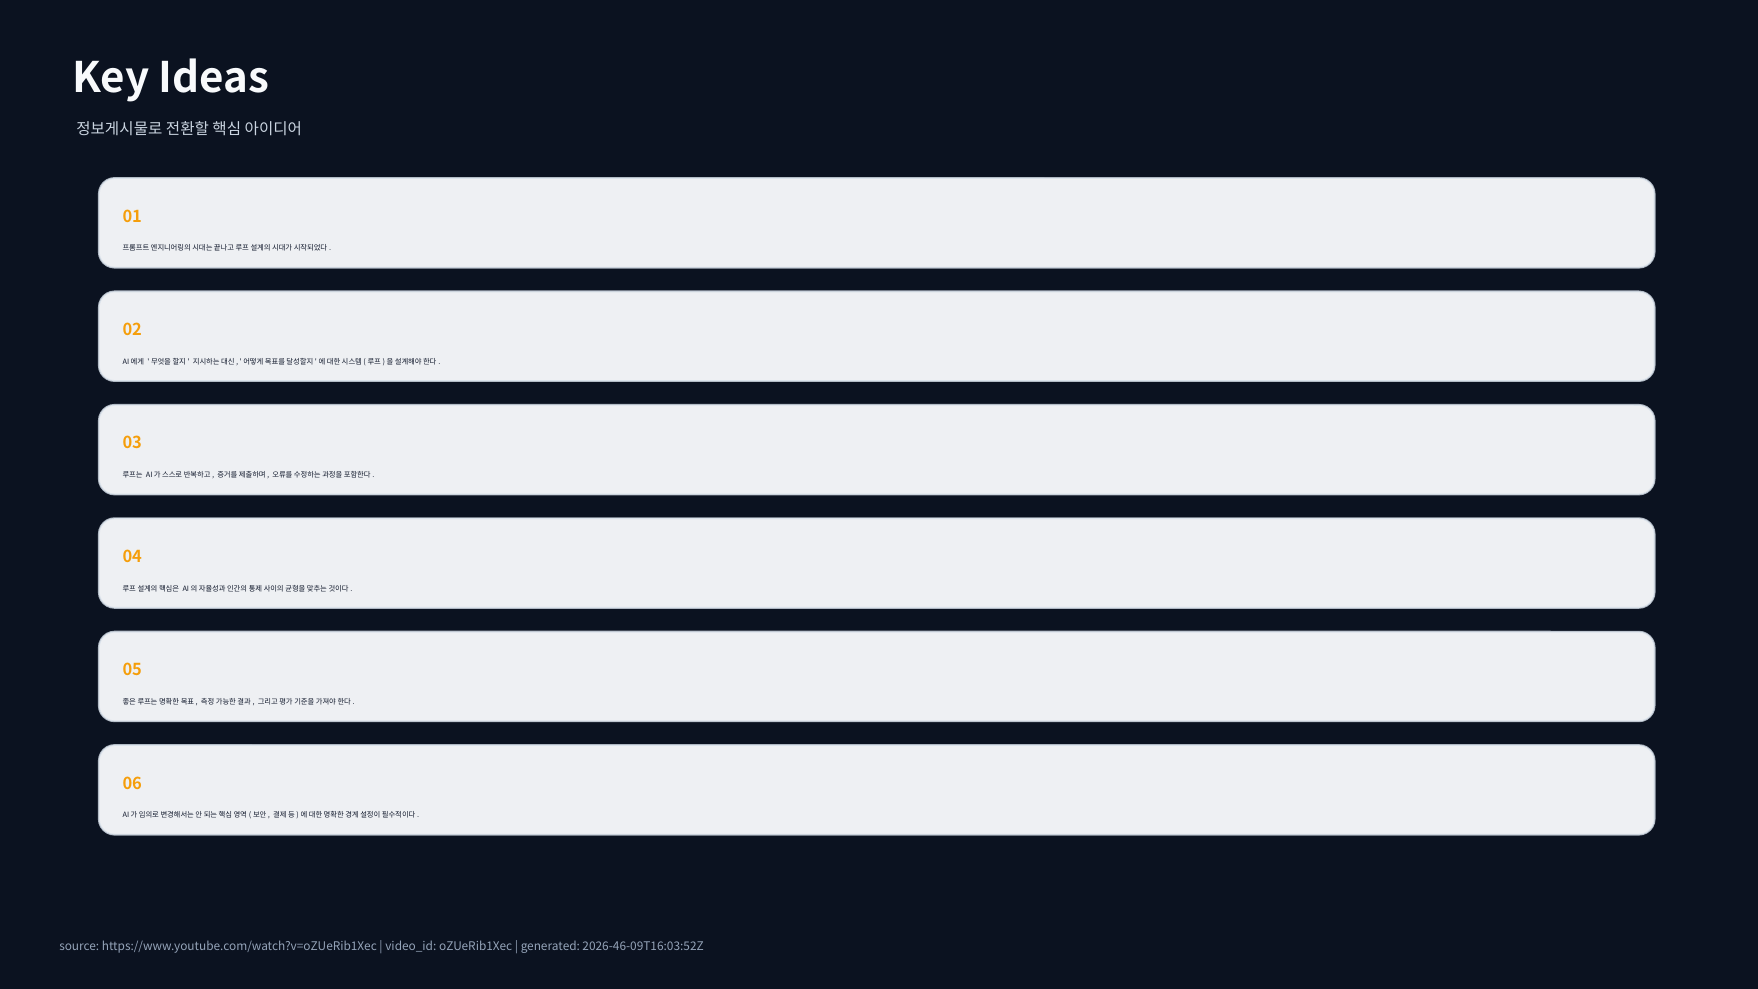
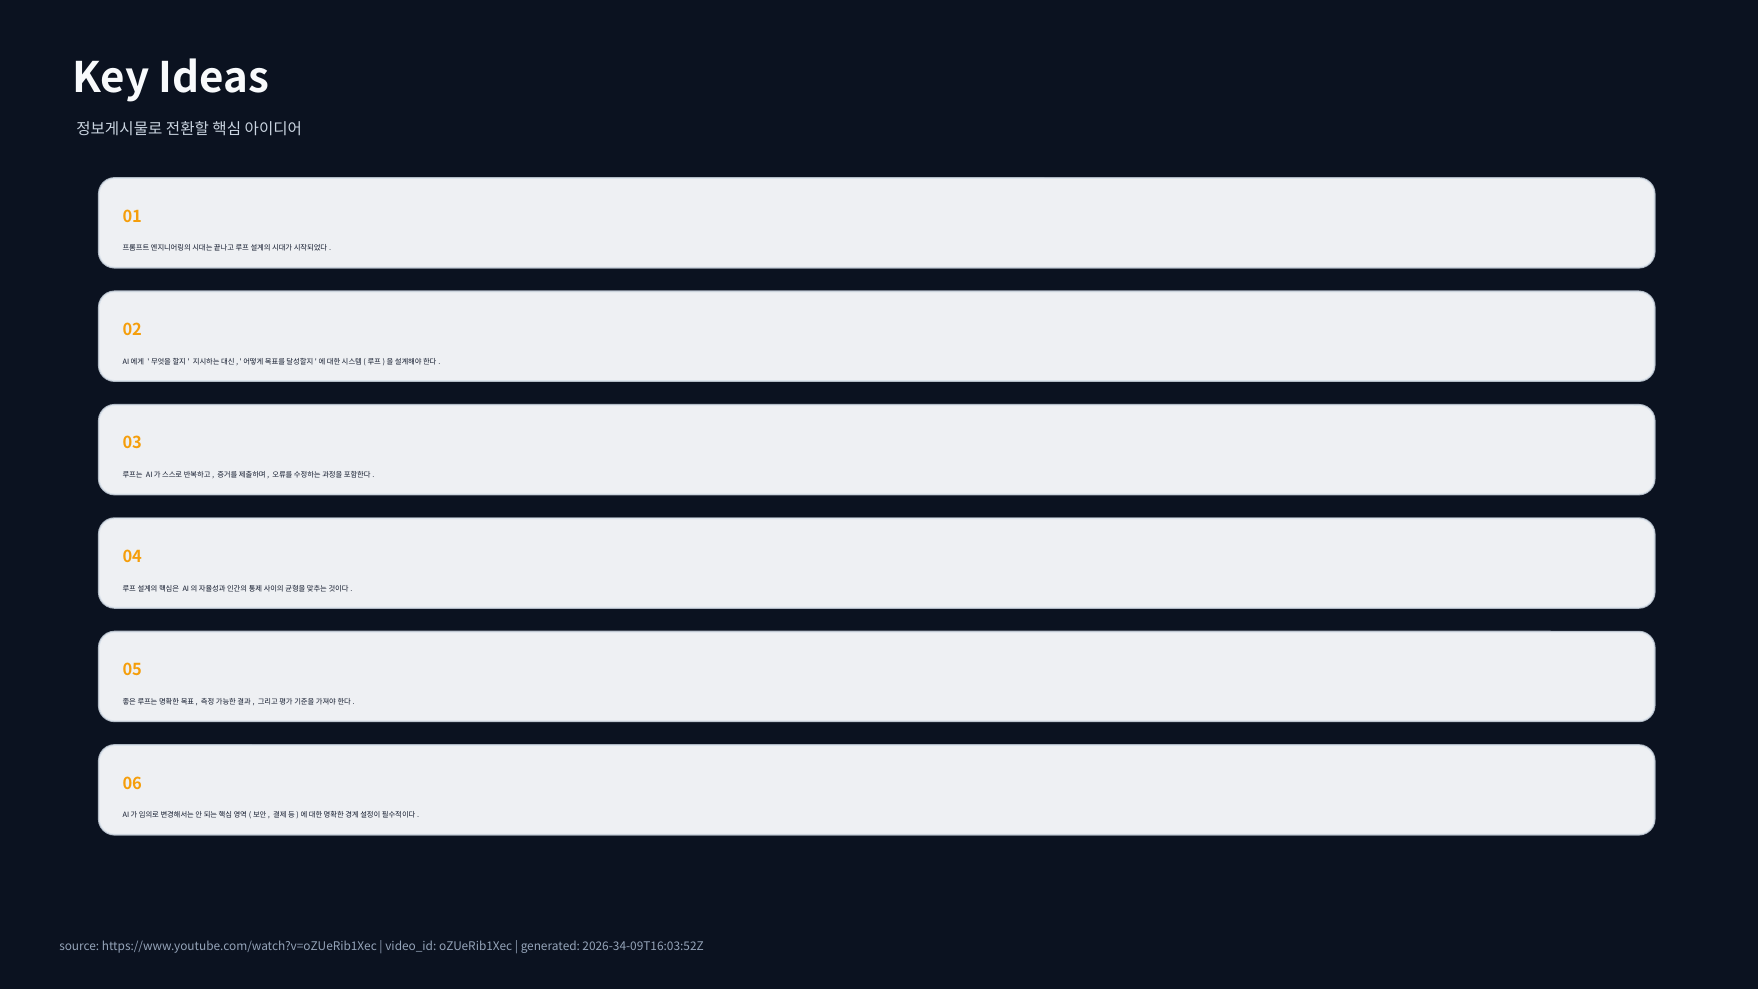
2026-46-09T16:03:52Z: 2026-46-09T16:03:52Z -> 2026-34-09T16:03:52Z
